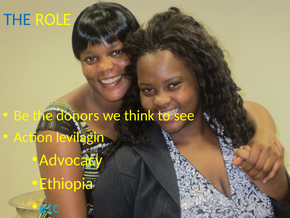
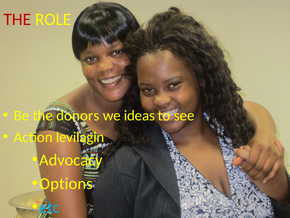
THE at (17, 19) colour: blue -> red
think: think -> ideas
Ethiopia: Ethiopia -> Options
